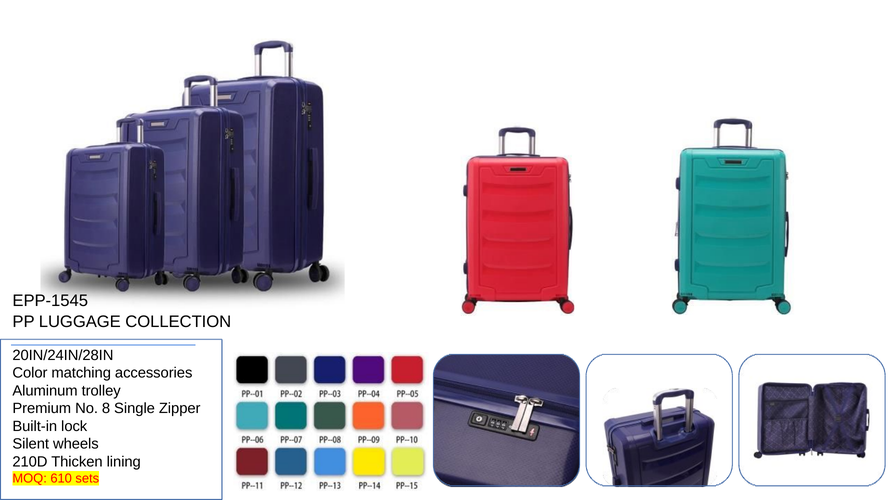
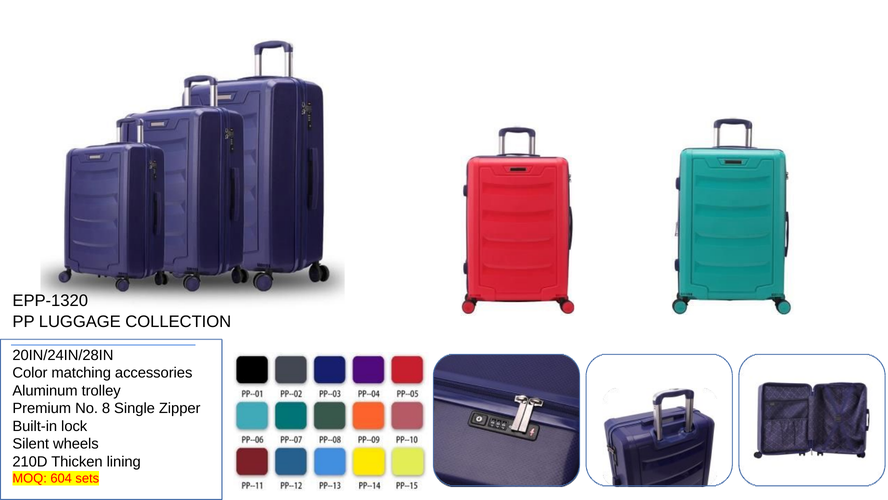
EPP-1545: EPP-1545 -> EPP-1320
610: 610 -> 604
